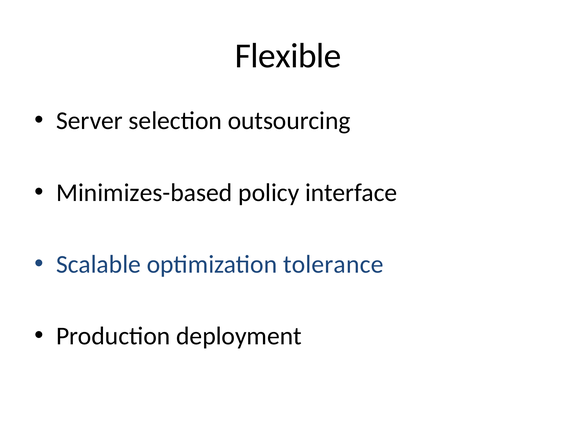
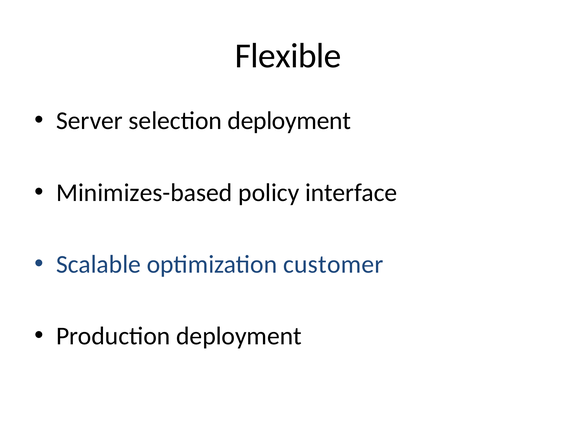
selection outsourcing: outsourcing -> deployment
tolerance: tolerance -> customer
